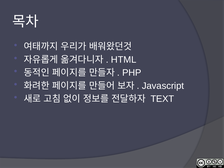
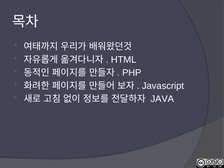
TEXT: TEXT -> JAVA
